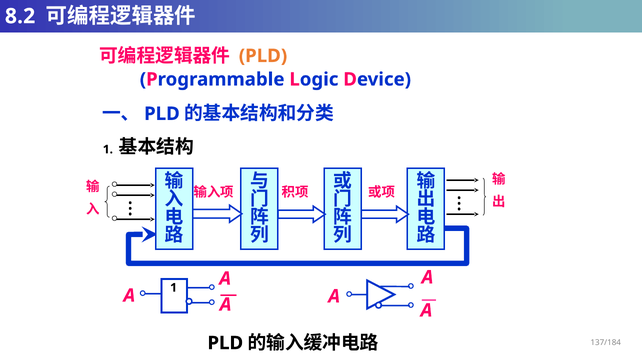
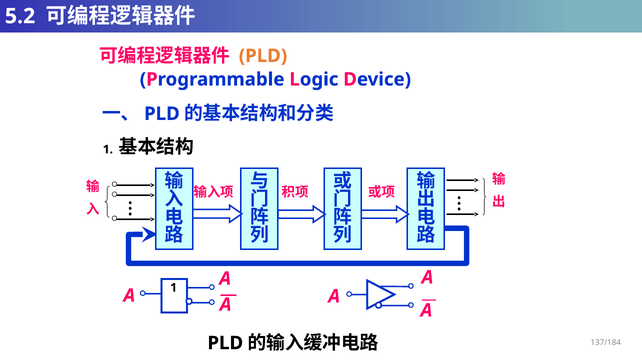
8.2: 8.2 -> 5.2
